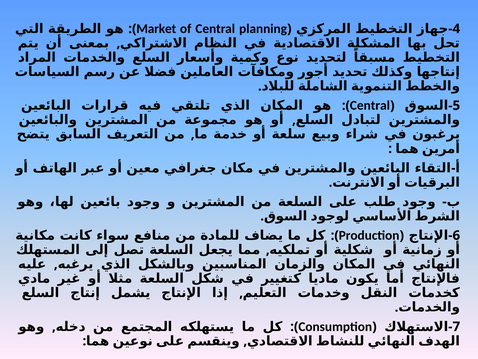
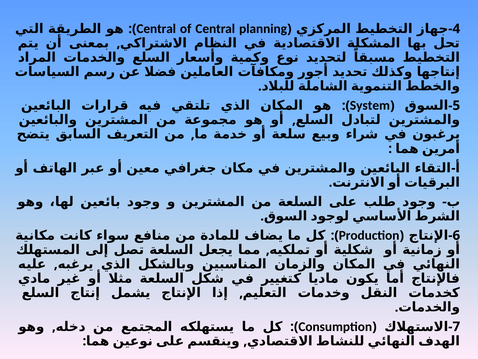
Market at (156, 29): Market -> Central
Central at (370, 105): Central -> System
